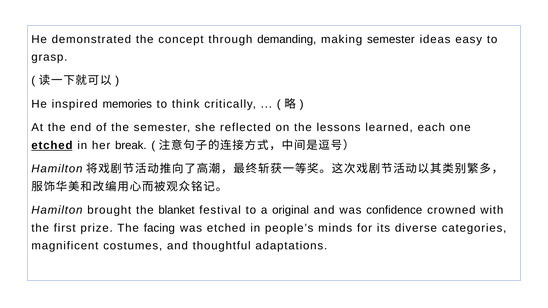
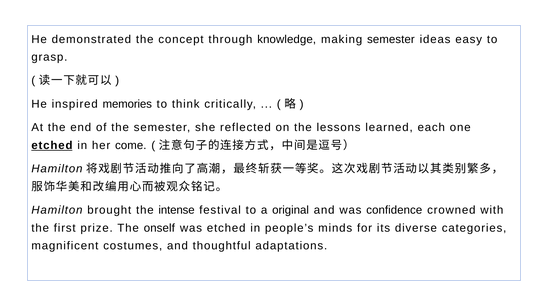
demanding: demanding -> knowledge
break: break -> come
blanket: blanket -> intense
facing: facing -> onself
